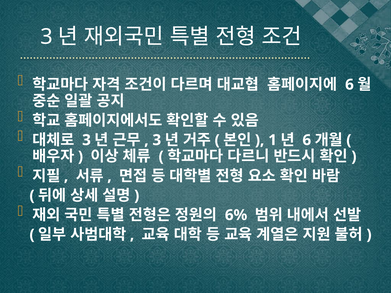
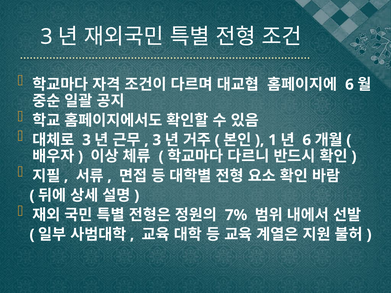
6%: 6% -> 7%
